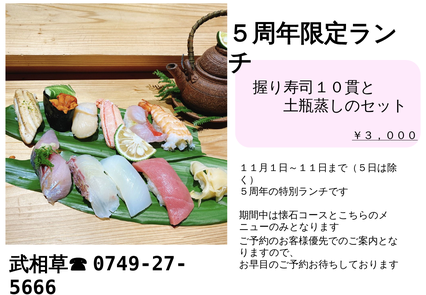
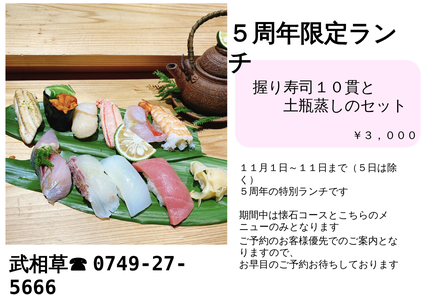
￥３，０００ underline: present -> none
